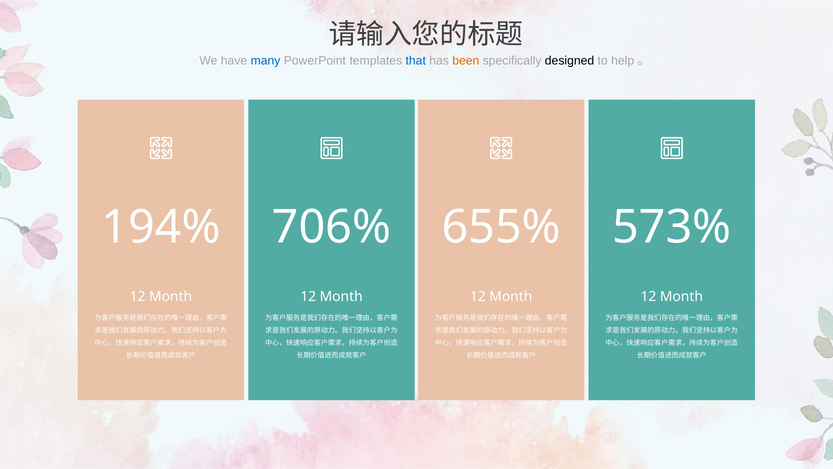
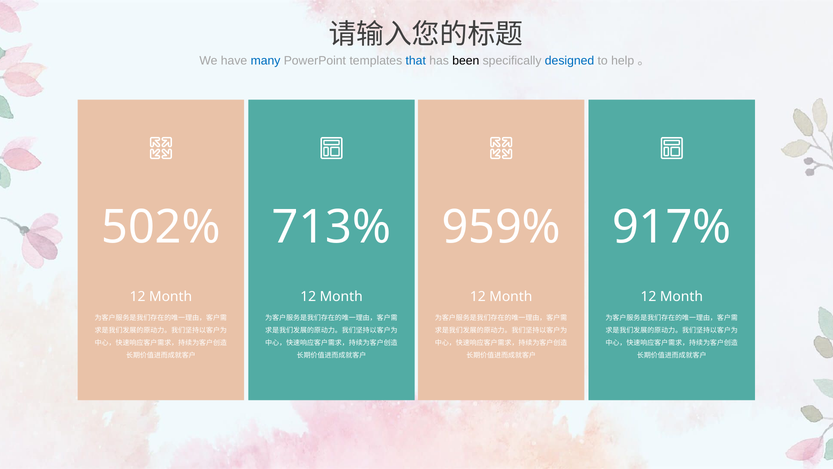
been colour: orange -> black
designed colour: black -> blue
194%: 194% -> 502%
706%: 706% -> 713%
655%: 655% -> 959%
573%: 573% -> 917%
